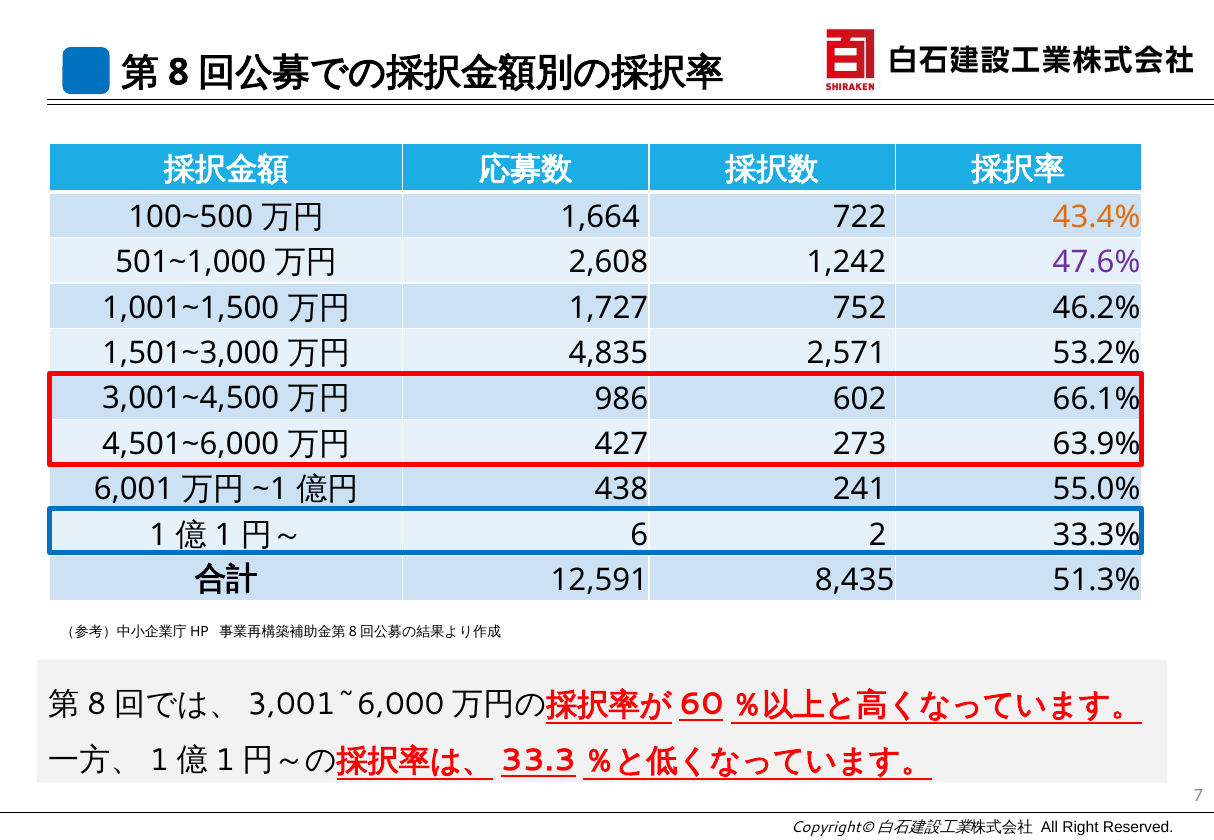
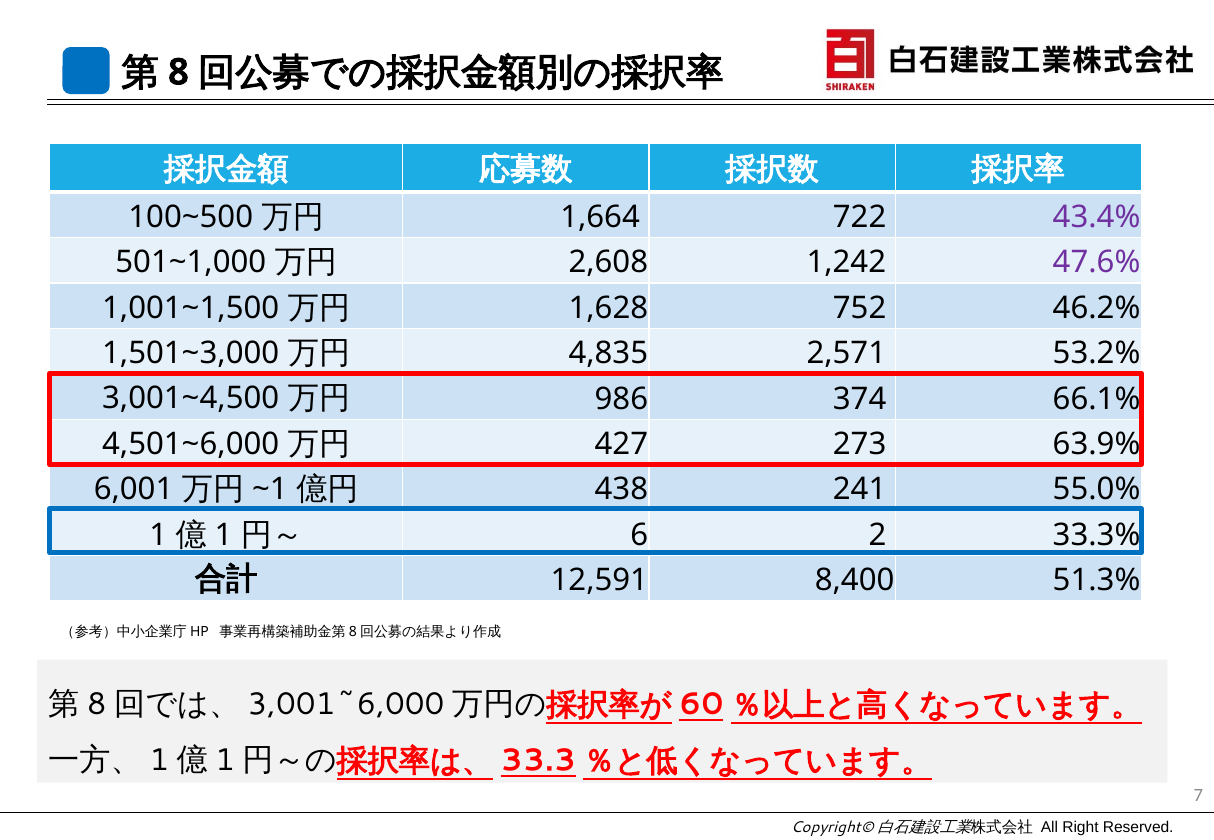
43.4% colour: orange -> purple
1,727: 1,727 -> 1,628
602: 602 -> 374
8,435: 8,435 -> 8,400
